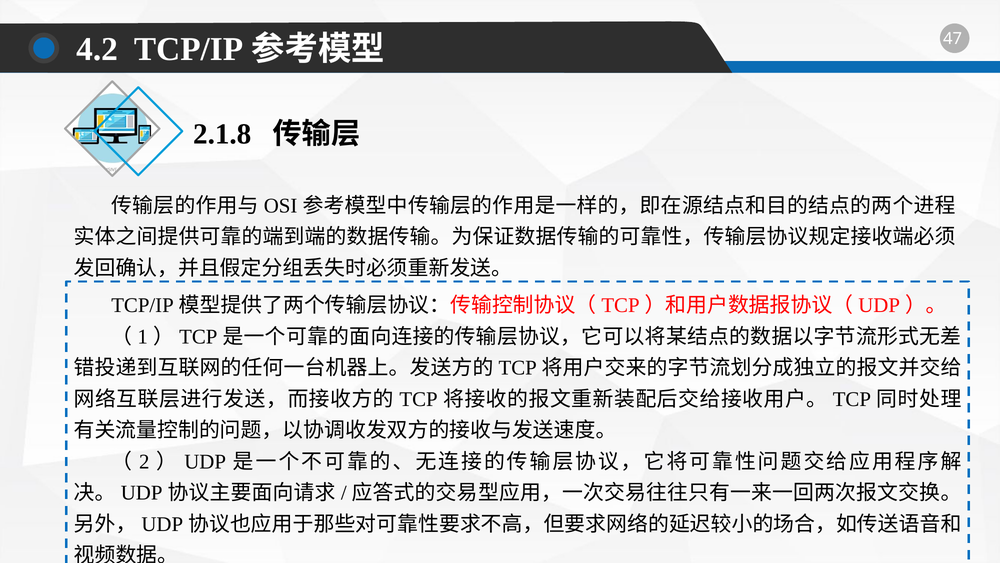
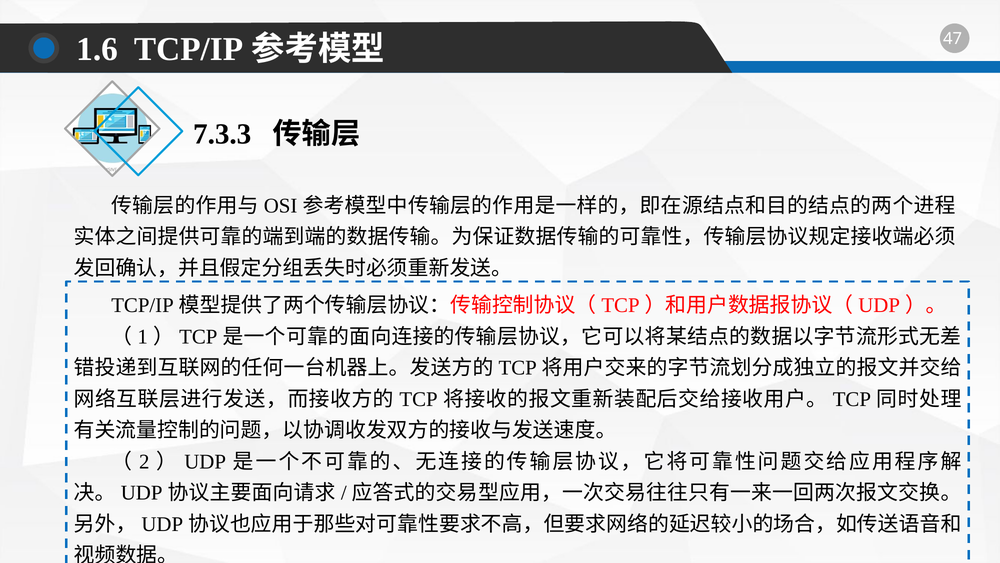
4.2: 4.2 -> 1.6
2.1.8: 2.1.8 -> 7.3.3
